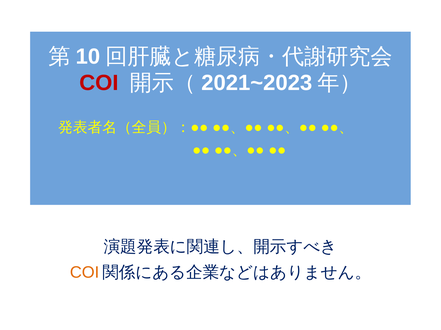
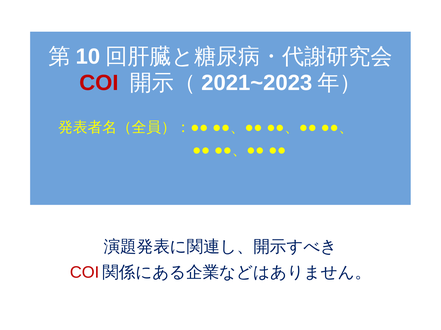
COI at (85, 273) colour: orange -> red
